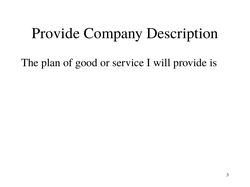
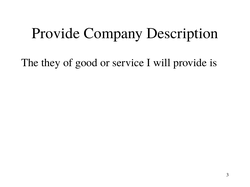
plan: plan -> they
